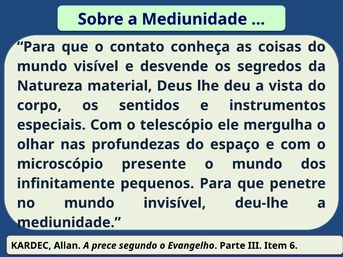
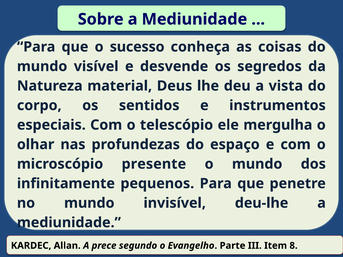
contato: contato -> sucesso
6: 6 -> 8
